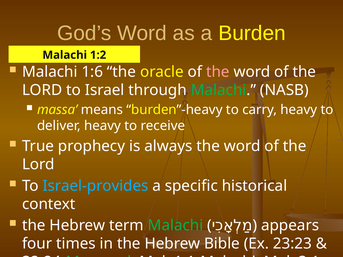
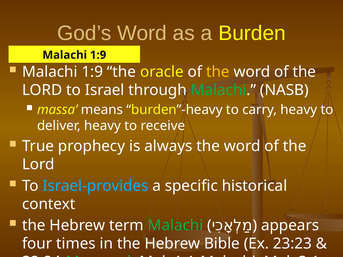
1:2 at (98, 55): 1:2 -> 1:9
1:6 at (92, 72): 1:6 -> 1:9
the at (218, 72) colour: pink -> yellow
